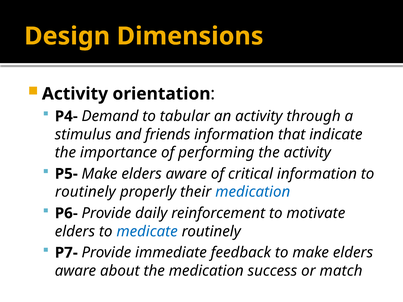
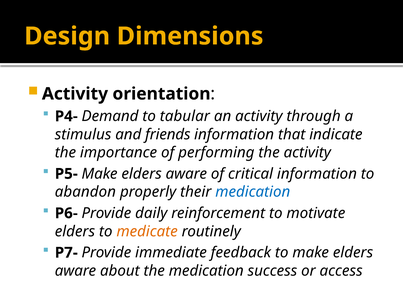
routinely at (85, 192): routinely -> abandon
medicate colour: blue -> orange
match: match -> access
